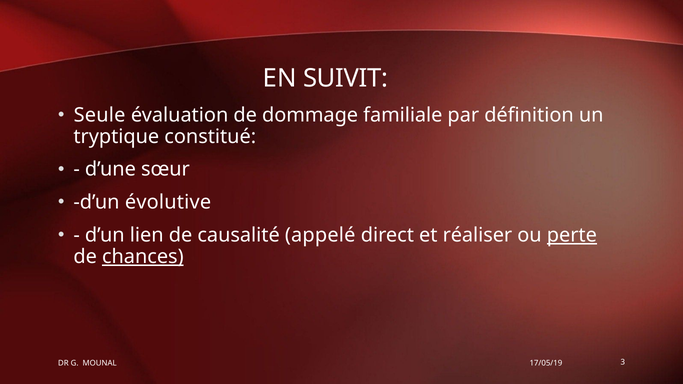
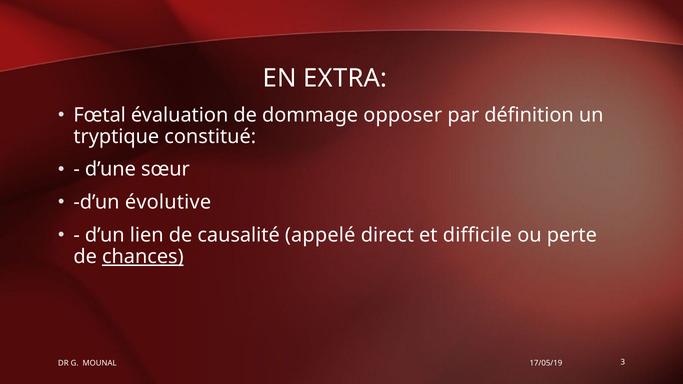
SUIVIT: SUIVIT -> EXTRA
Seule: Seule -> Fœtal
familiale: familiale -> opposer
réaliser: réaliser -> difficile
perte underline: present -> none
